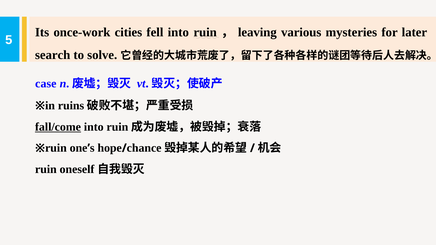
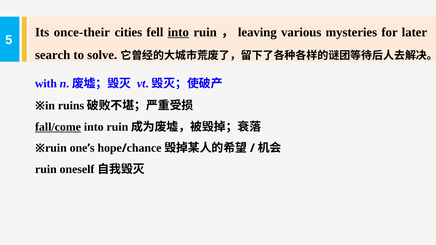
once-work: once-work -> once-their
into at (178, 32) underline: none -> present
case: case -> with
